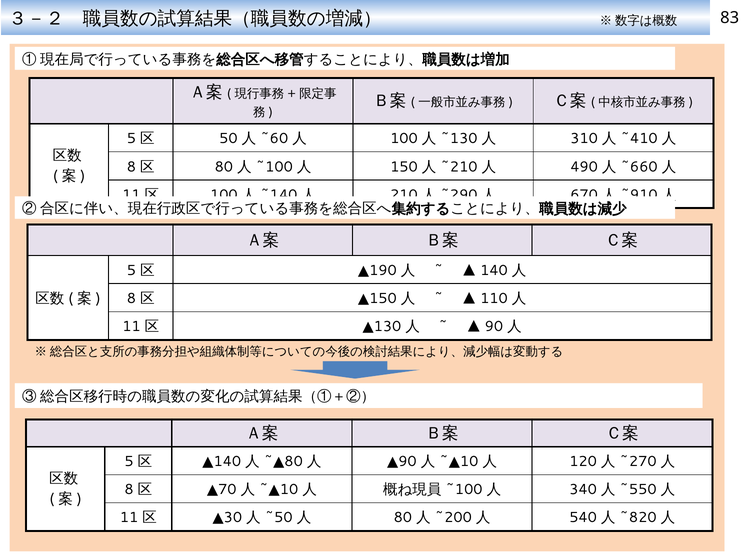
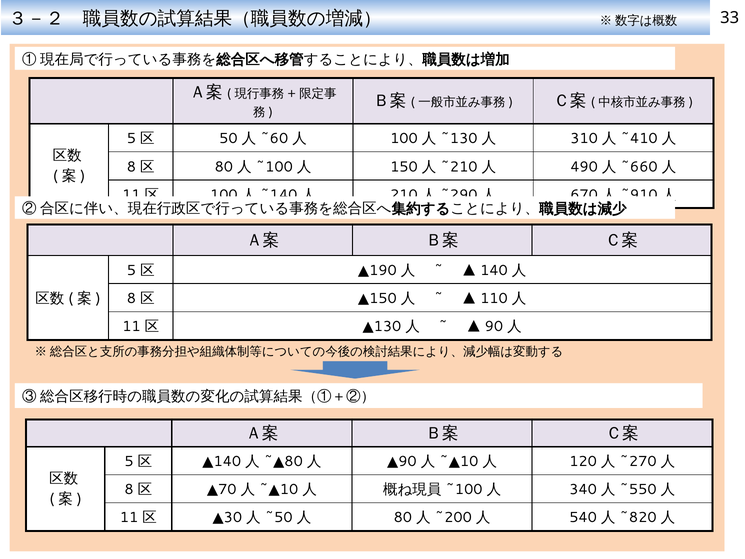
83: 83 -> 33
